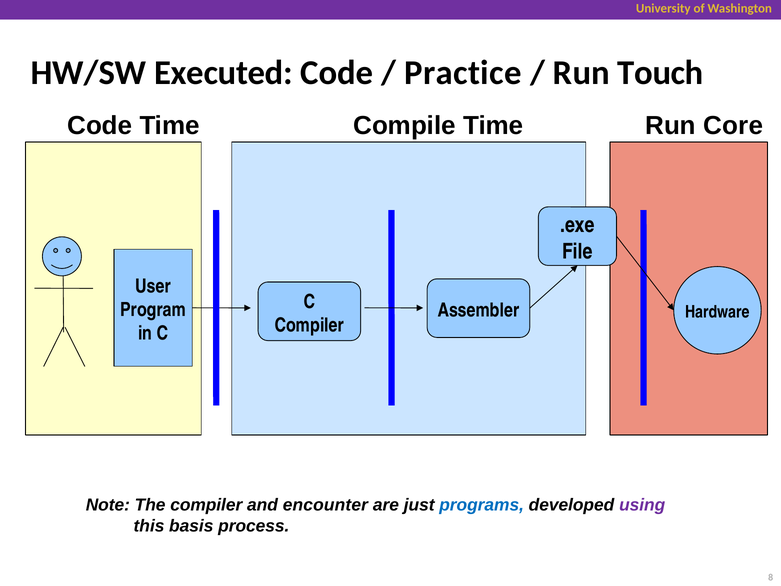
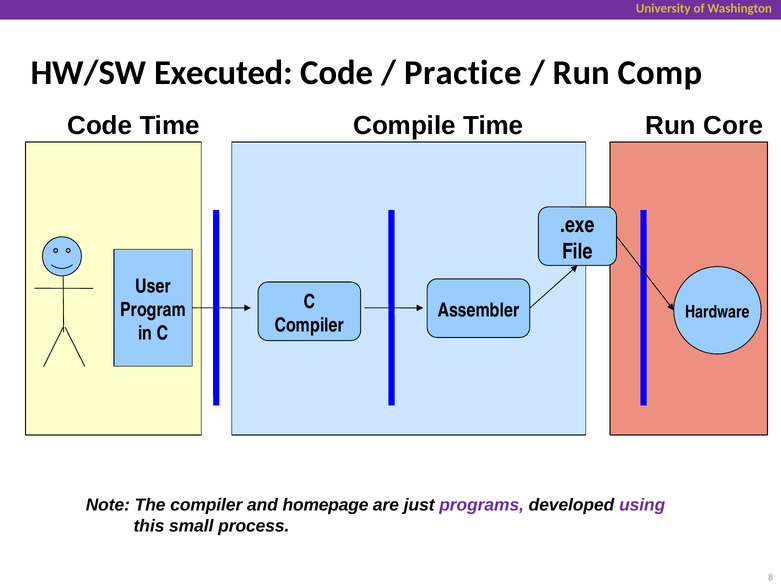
Touch: Touch -> Comp
encounter: encounter -> homepage
programs colour: blue -> purple
basis: basis -> small
